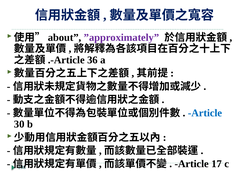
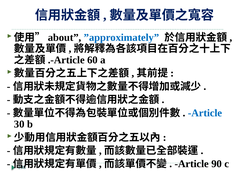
”approximately colour: purple -> blue
36: 36 -> 60
17: 17 -> 90
